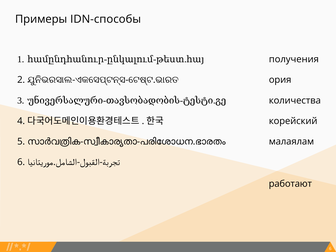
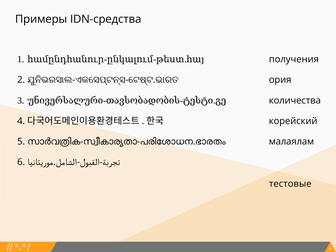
IDN-способы: IDN-способы -> IDN-средства
работают: работают -> тестовые
